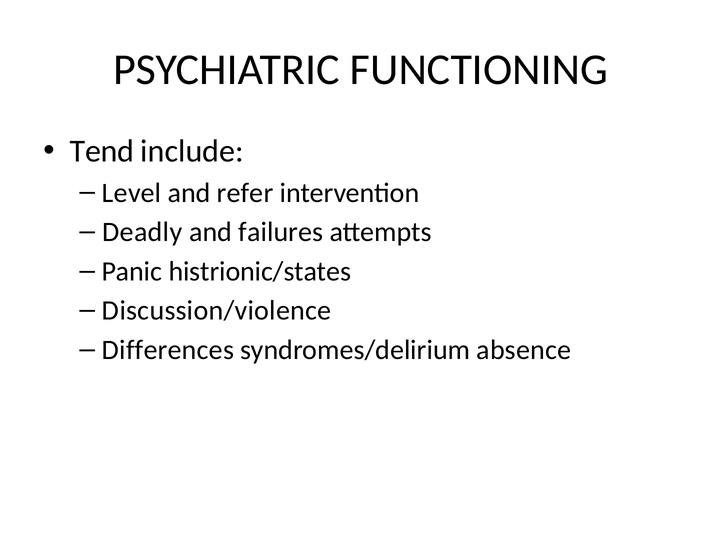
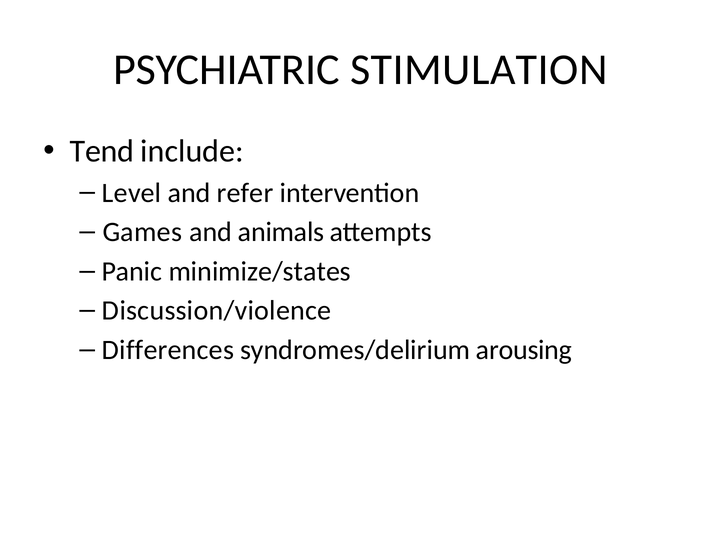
FUNCTIONING: FUNCTIONING -> STIMULATION
Deadly: Deadly -> Games
failures: failures -> animals
histrionic/states: histrionic/states -> minimize/states
absence: absence -> arousing
